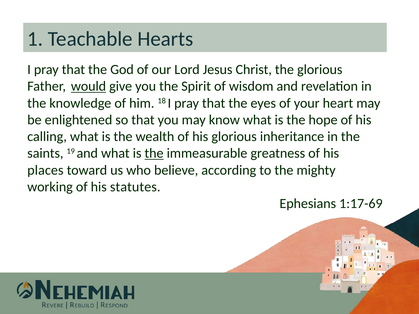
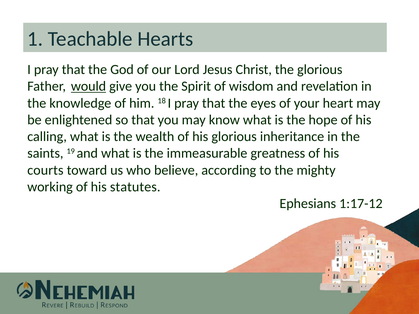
the at (154, 153) underline: present -> none
places: places -> courts
1:17-69: 1:17-69 -> 1:17-12
